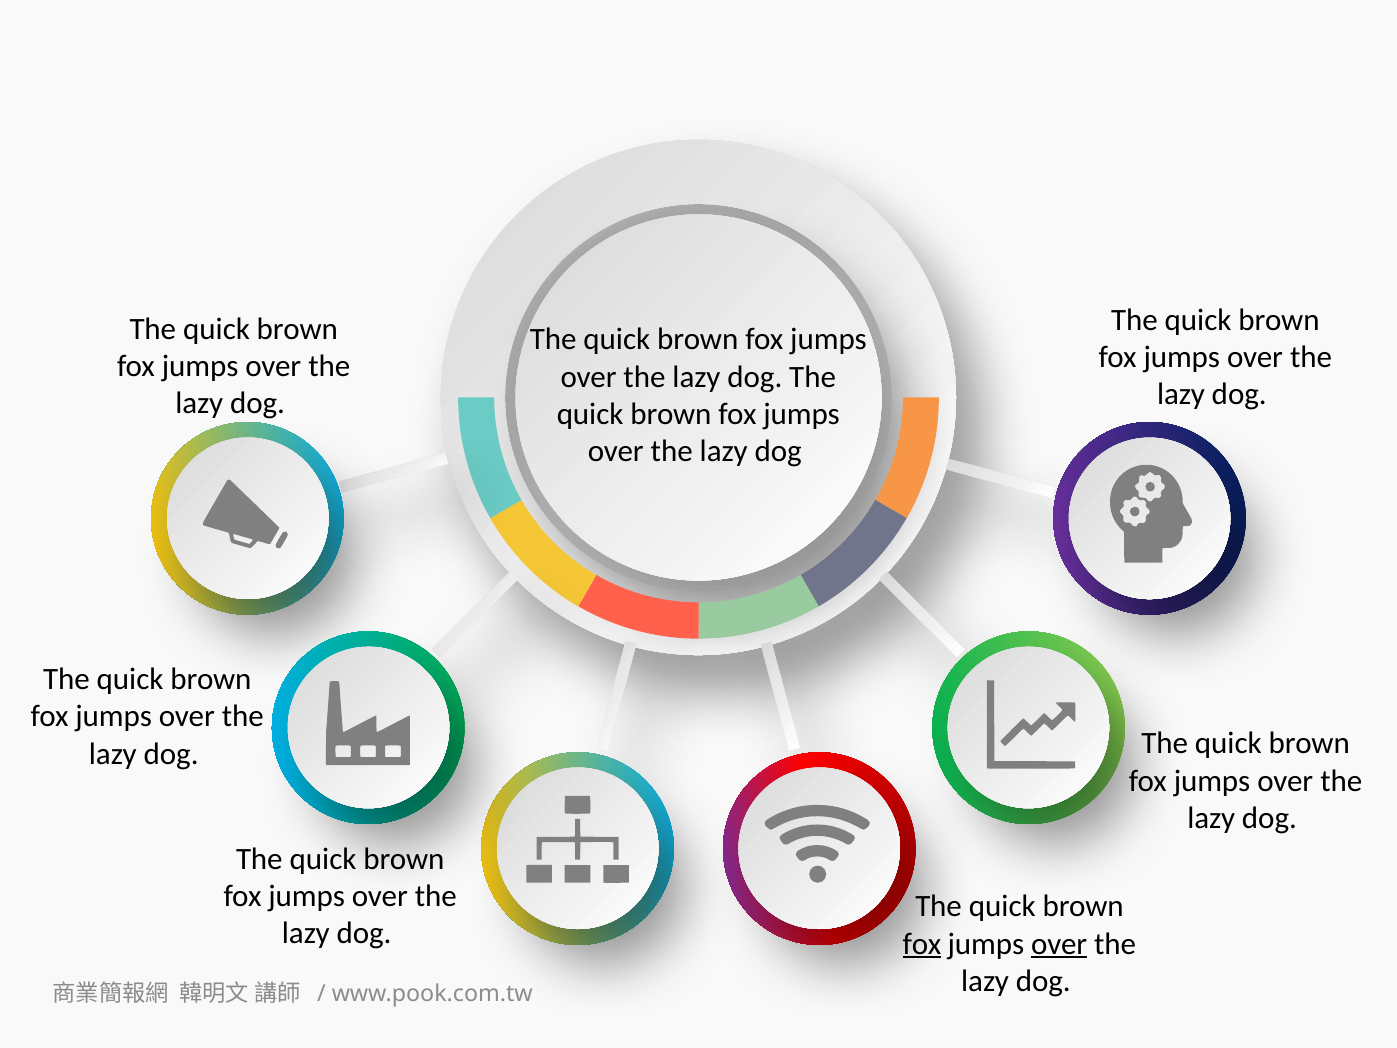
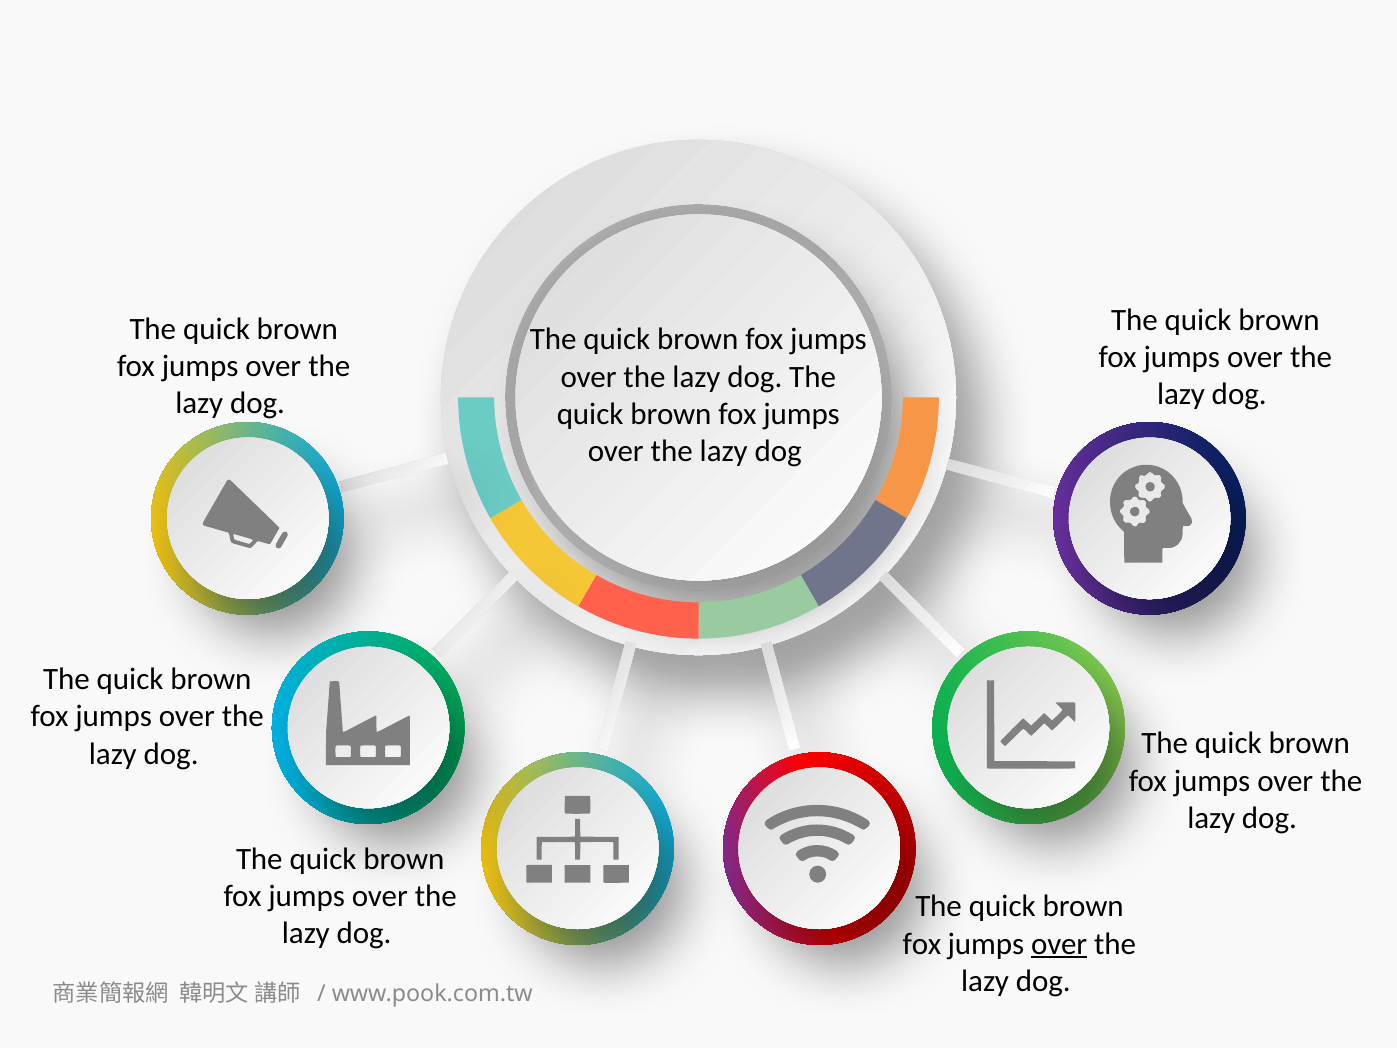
fox at (922, 944) underline: present -> none
